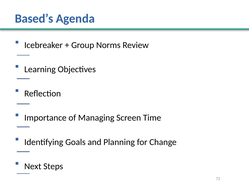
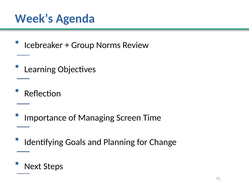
Based’s: Based’s -> Week’s
